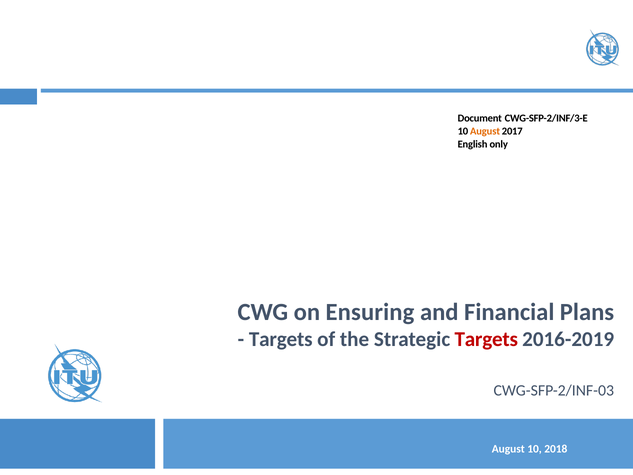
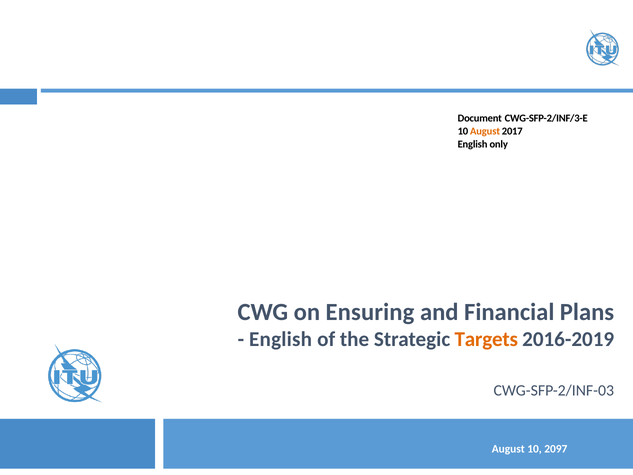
Targets at (281, 339): Targets -> English
Targets at (486, 339) colour: red -> orange
2018: 2018 -> 2097
